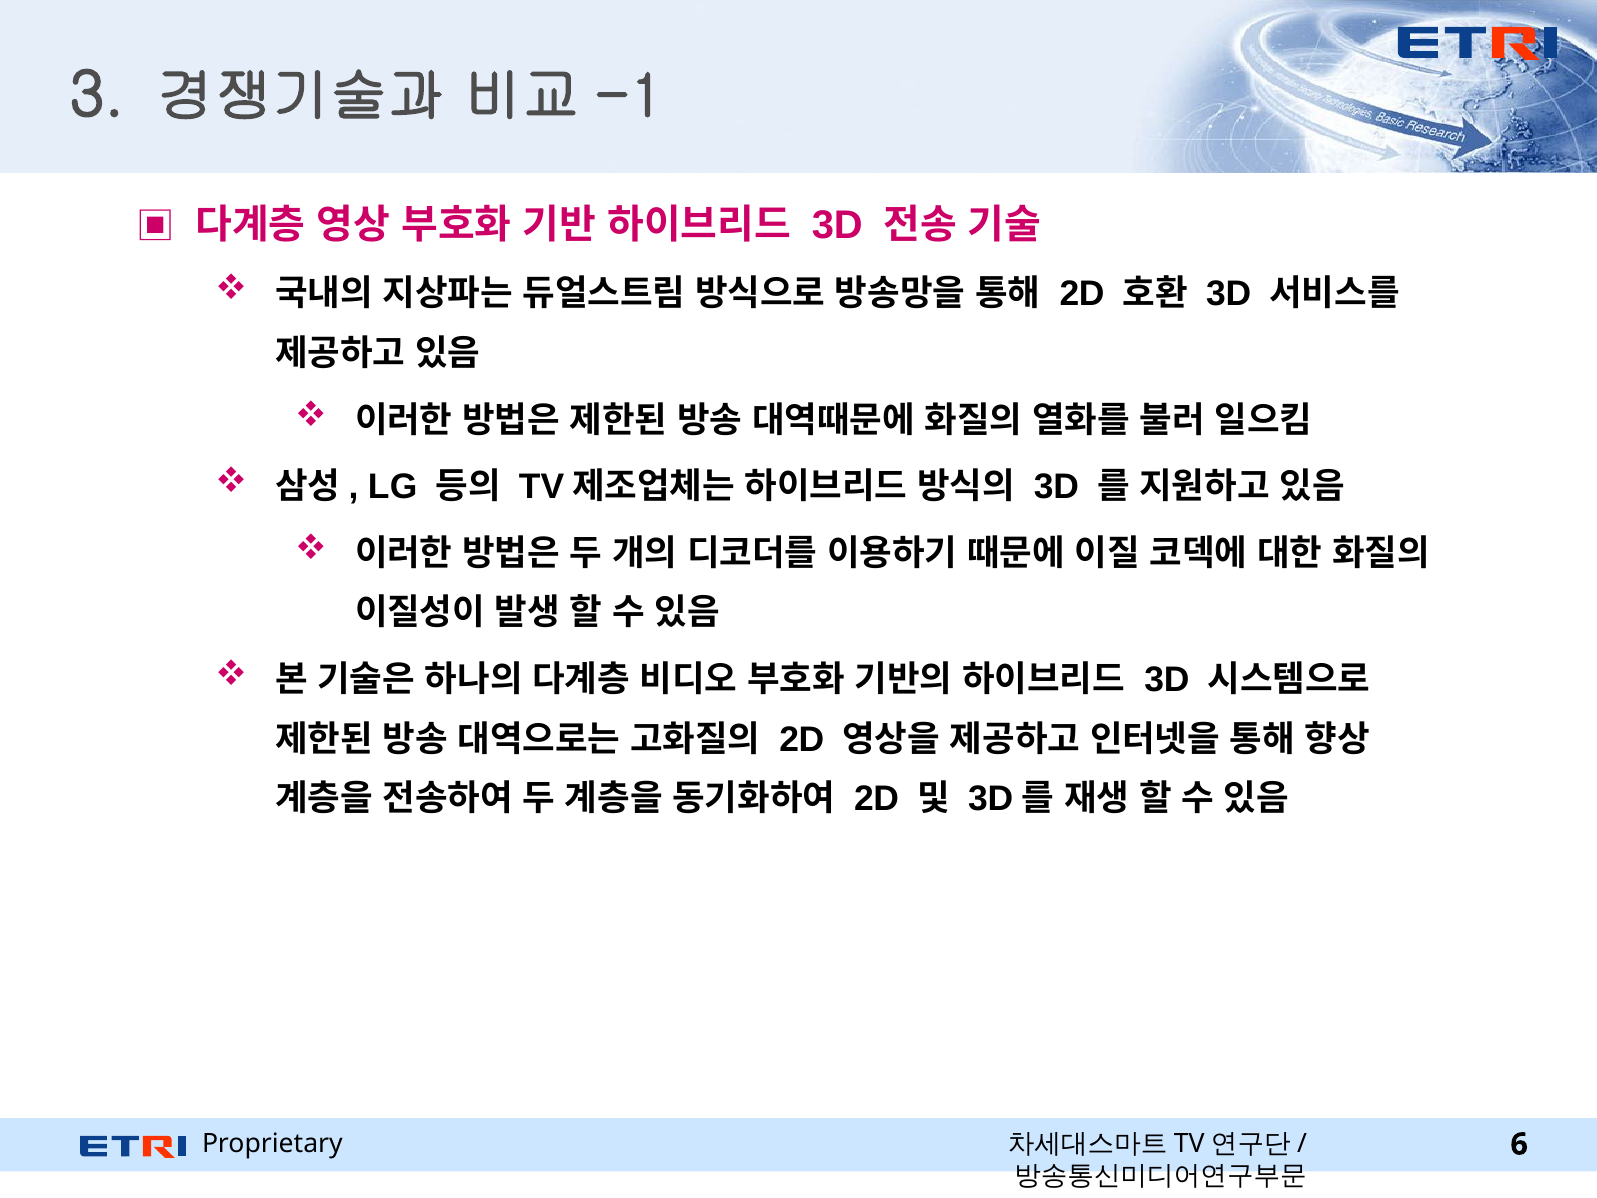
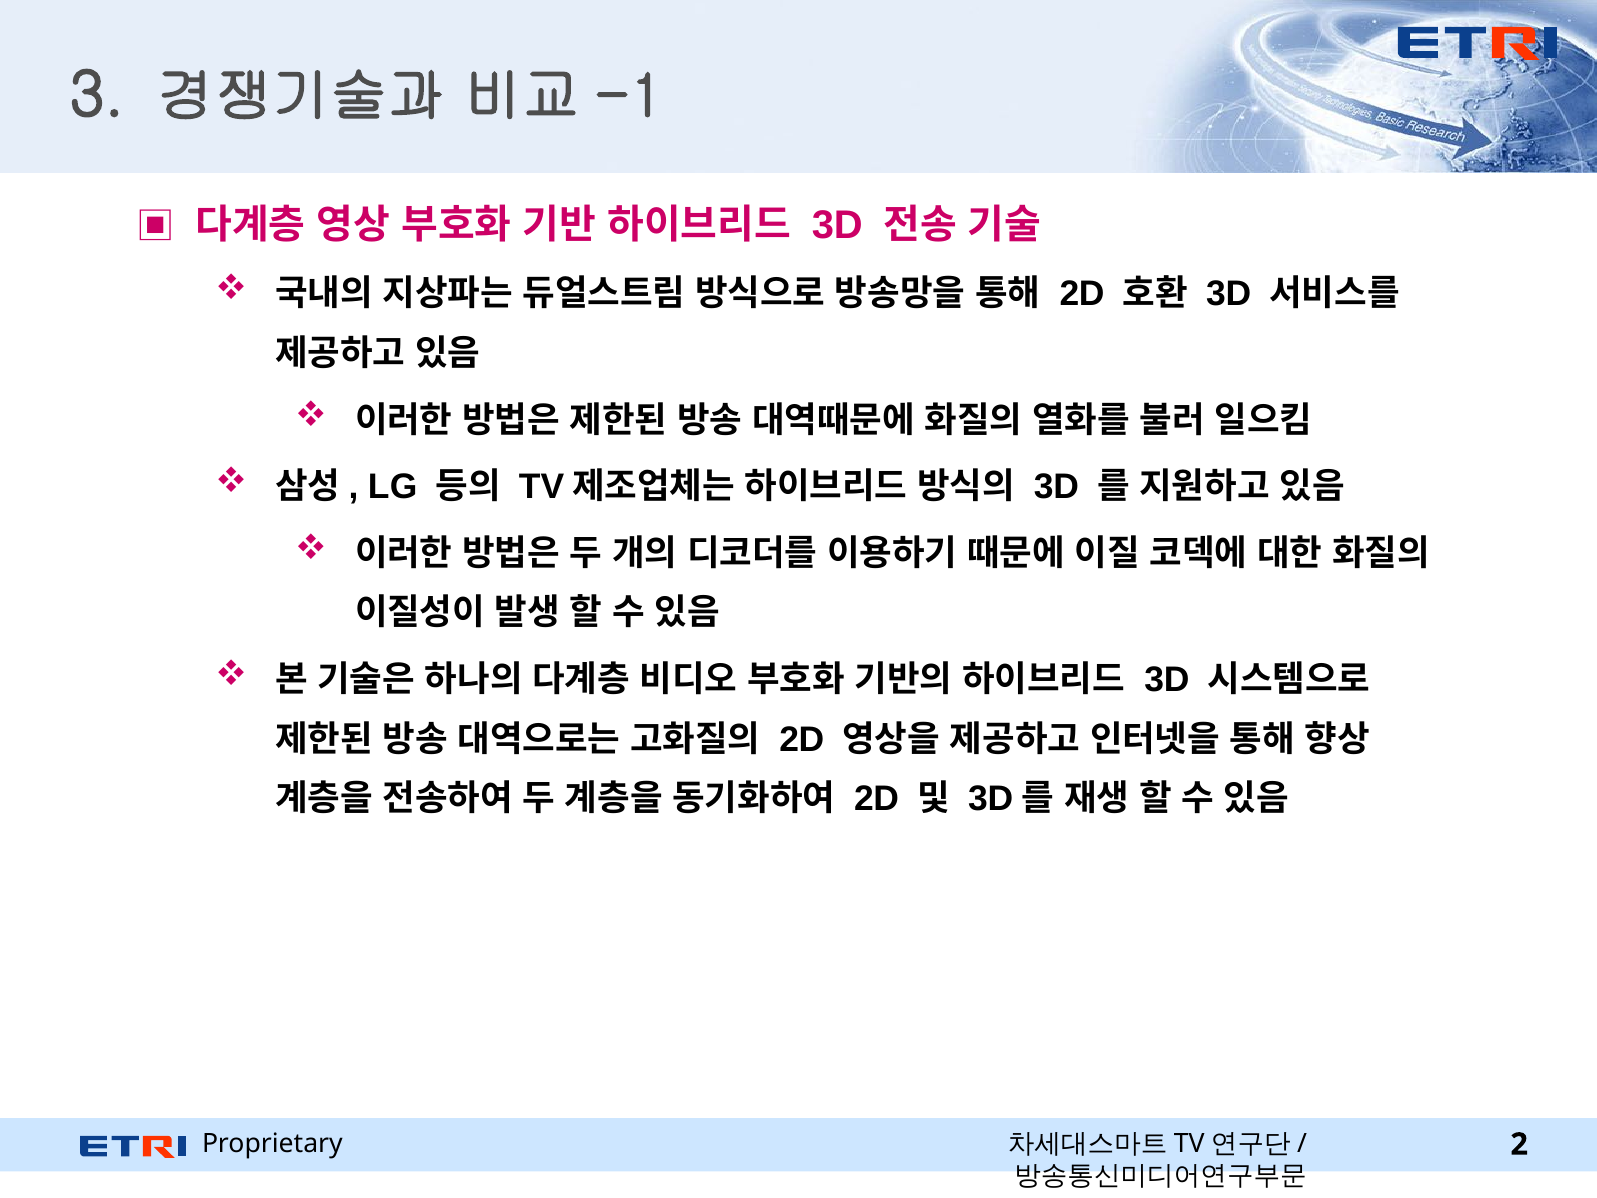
6: 6 -> 2
